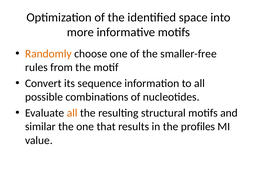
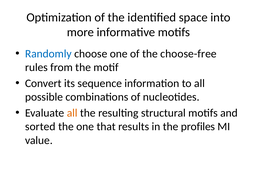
Randomly colour: orange -> blue
smaller-free: smaller-free -> choose-free
similar: similar -> sorted
